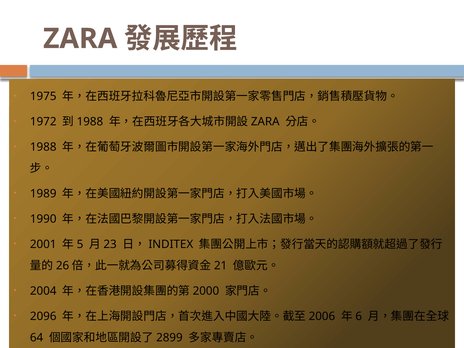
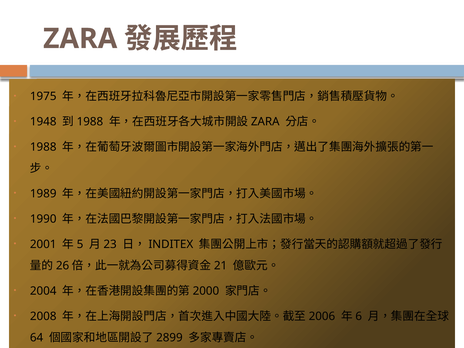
1972: 1972 -> 1948
2096: 2096 -> 2008
